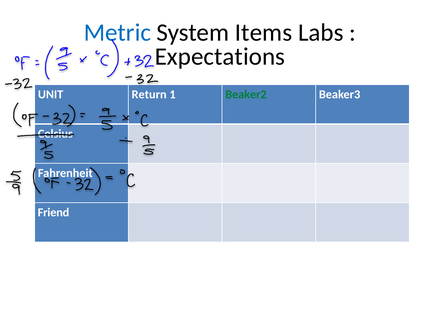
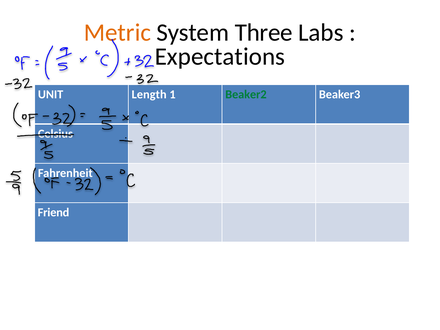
Metric colour: blue -> orange
Items: Items -> Three
Return: Return -> Length
